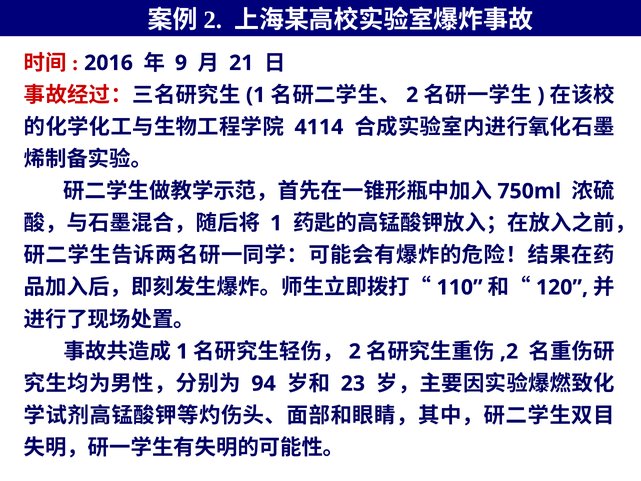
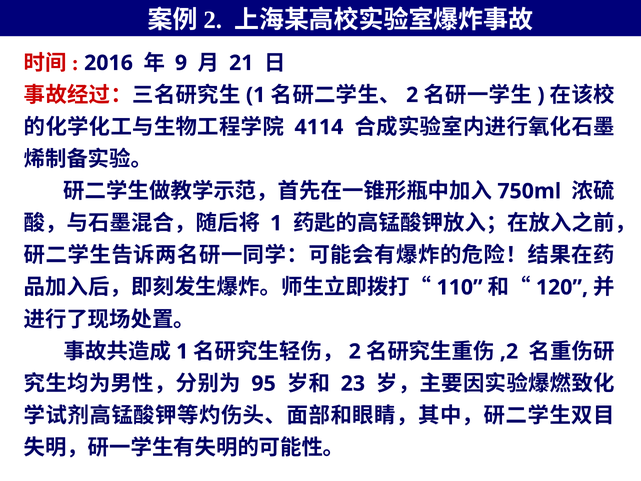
94: 94 -> 95
